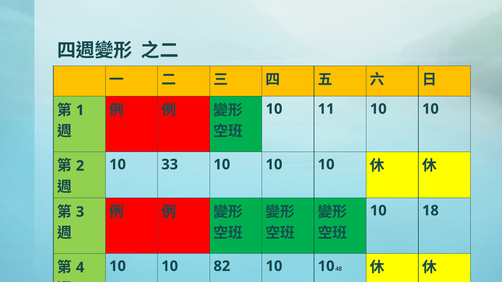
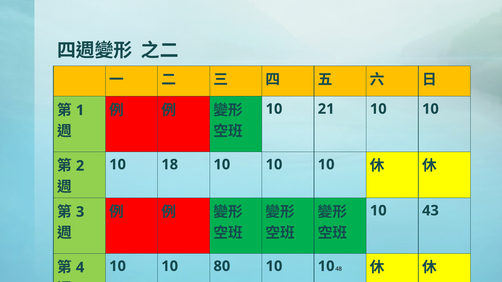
11: 11 -> 21
33: 33 -> 18
18: 18 -> 43
82: 82 -> 80
